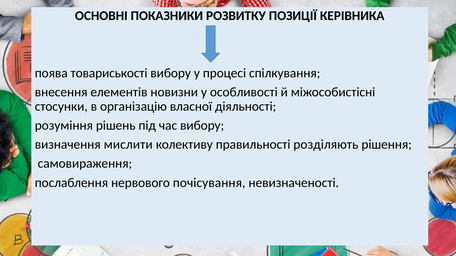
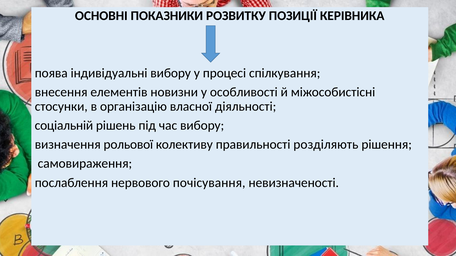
товариськості: товариськості -> індивідуальні
розуміння: розуміння -> соціальній
мислити: мислити -> рольової
